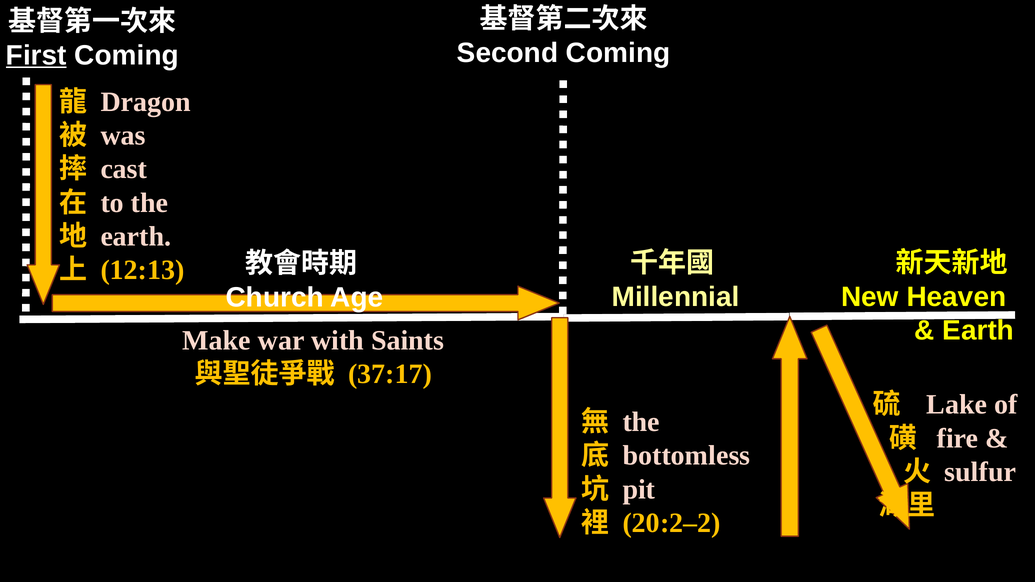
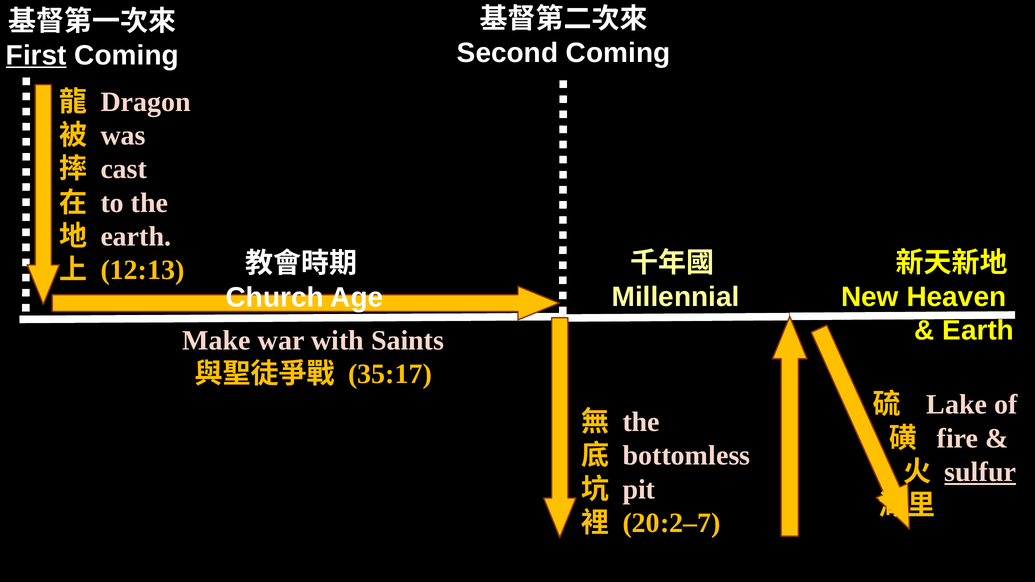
37:17: 37:17 -> 35:17
sulfur underline: none -> present
20:2–2: 20:2–2 -> 20:2–7
